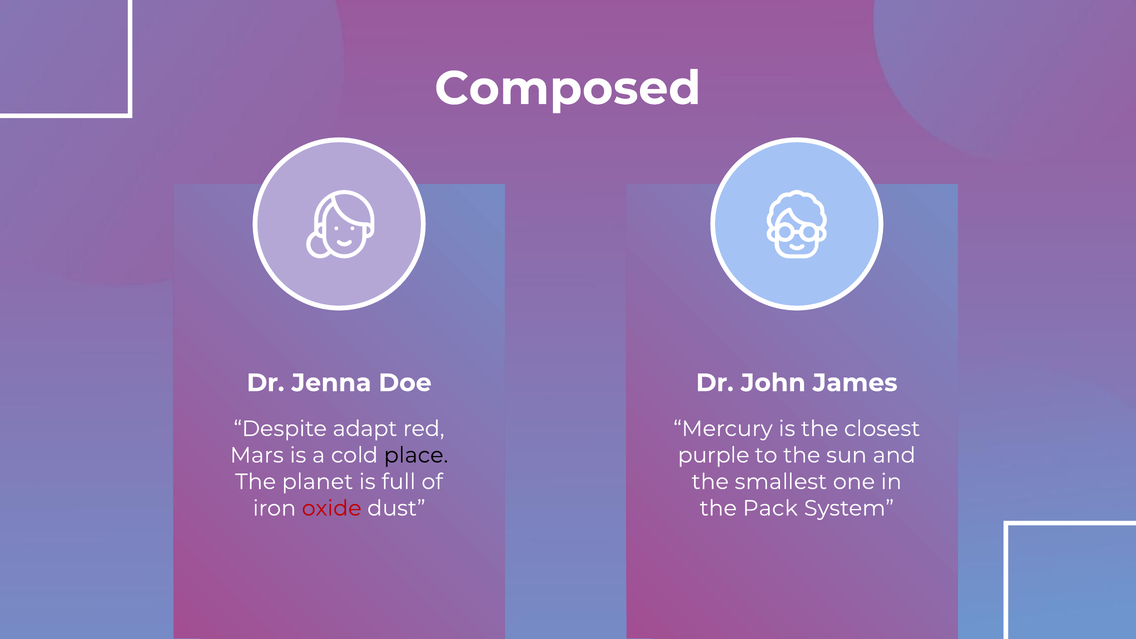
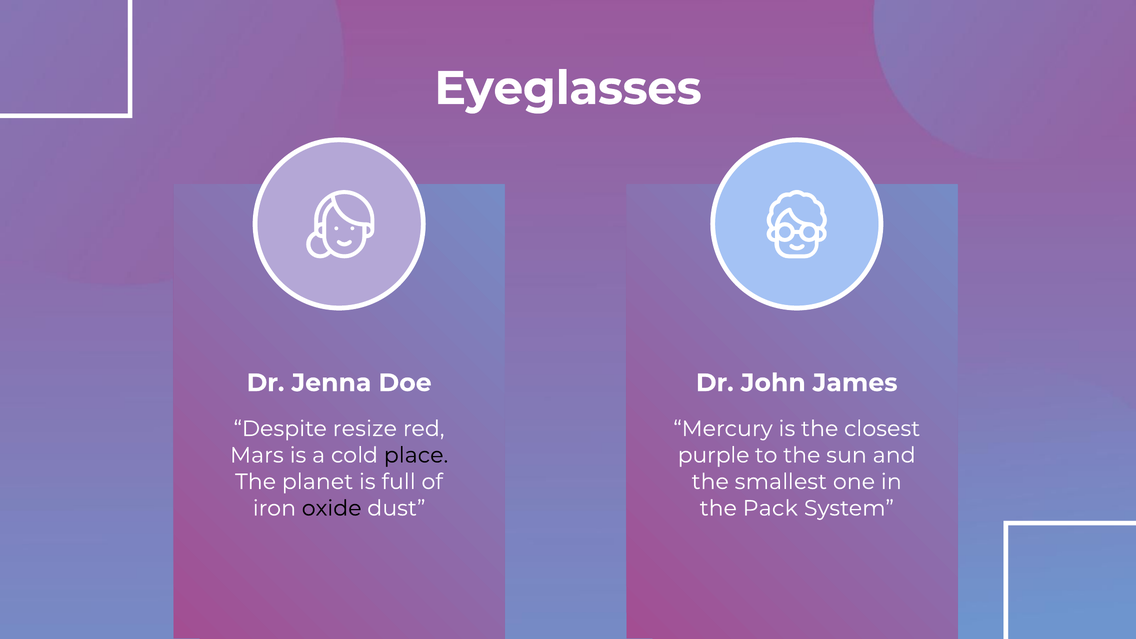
Composed: Composed -> Eyeglasses
adapt: adapt -> resize
oxide colour: red -> black
